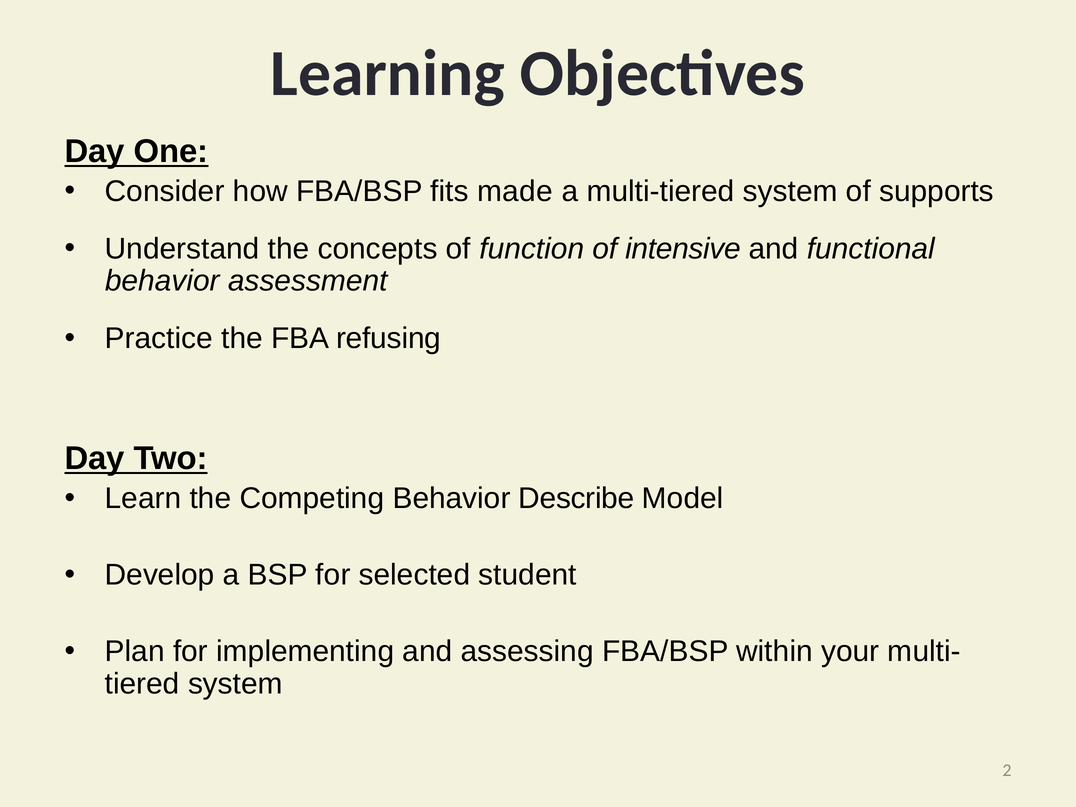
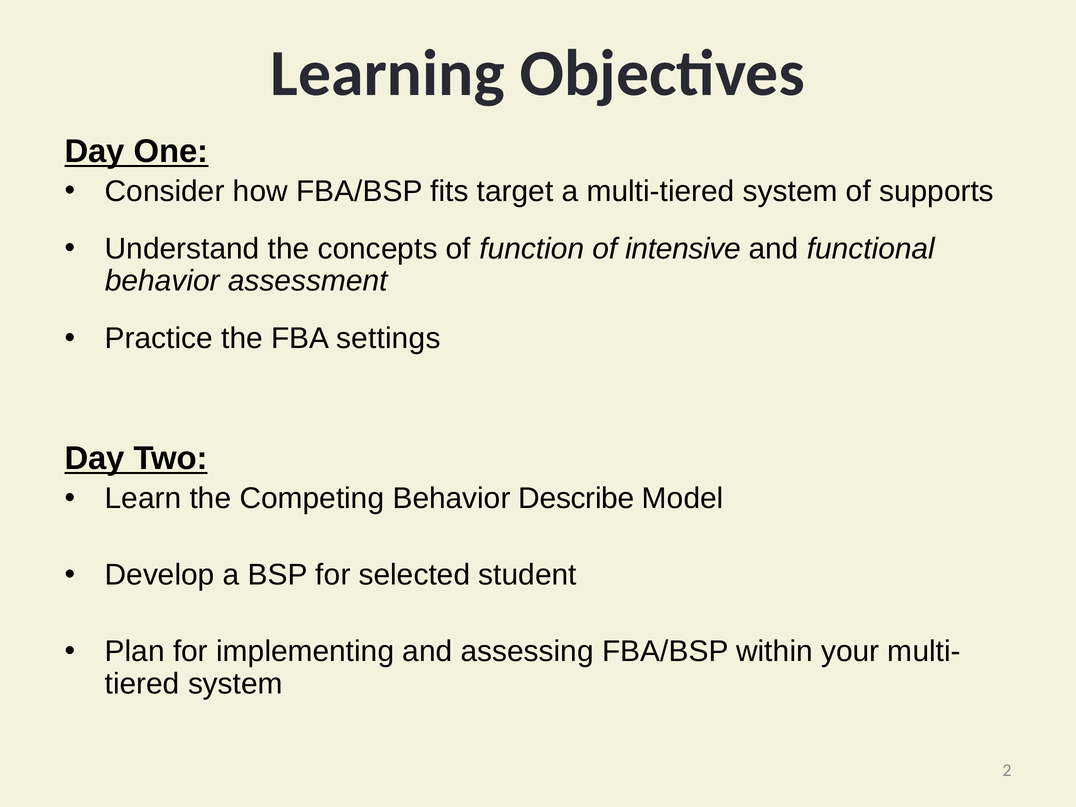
made: made -> target
refusing: refusing -> settings
